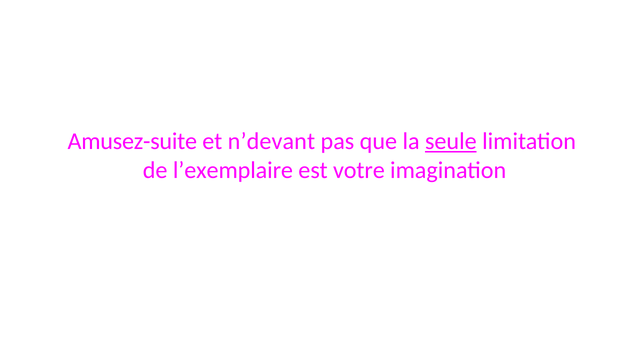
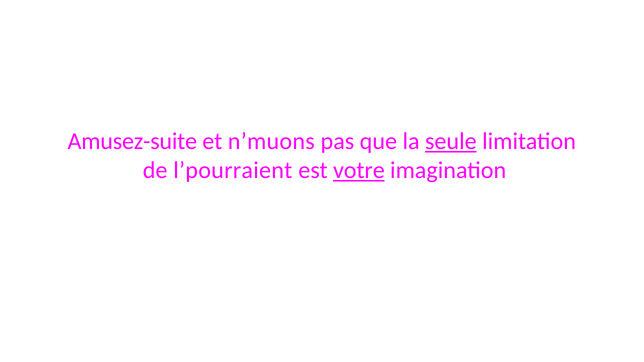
n’devant: n’devant -> n’muons
l’exemplaire: l’exemplaire -> l’pourraient
votre underline: none -> present
